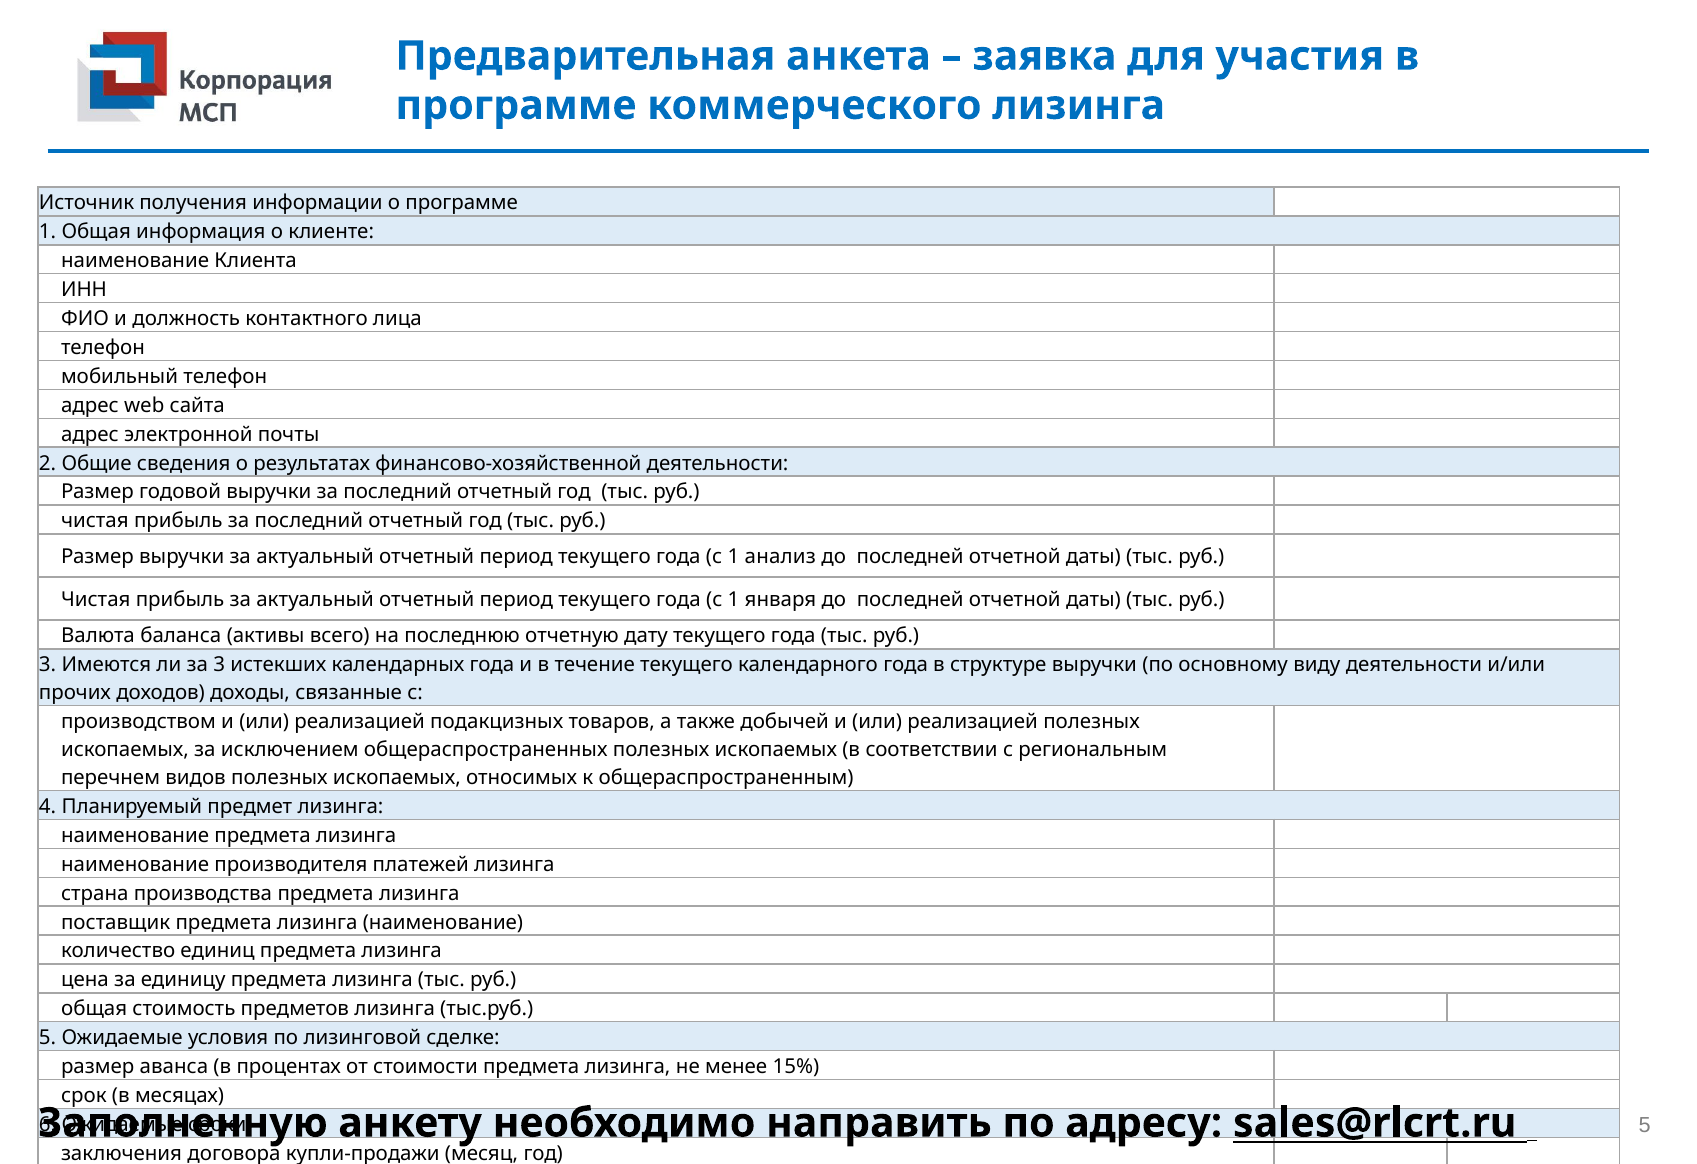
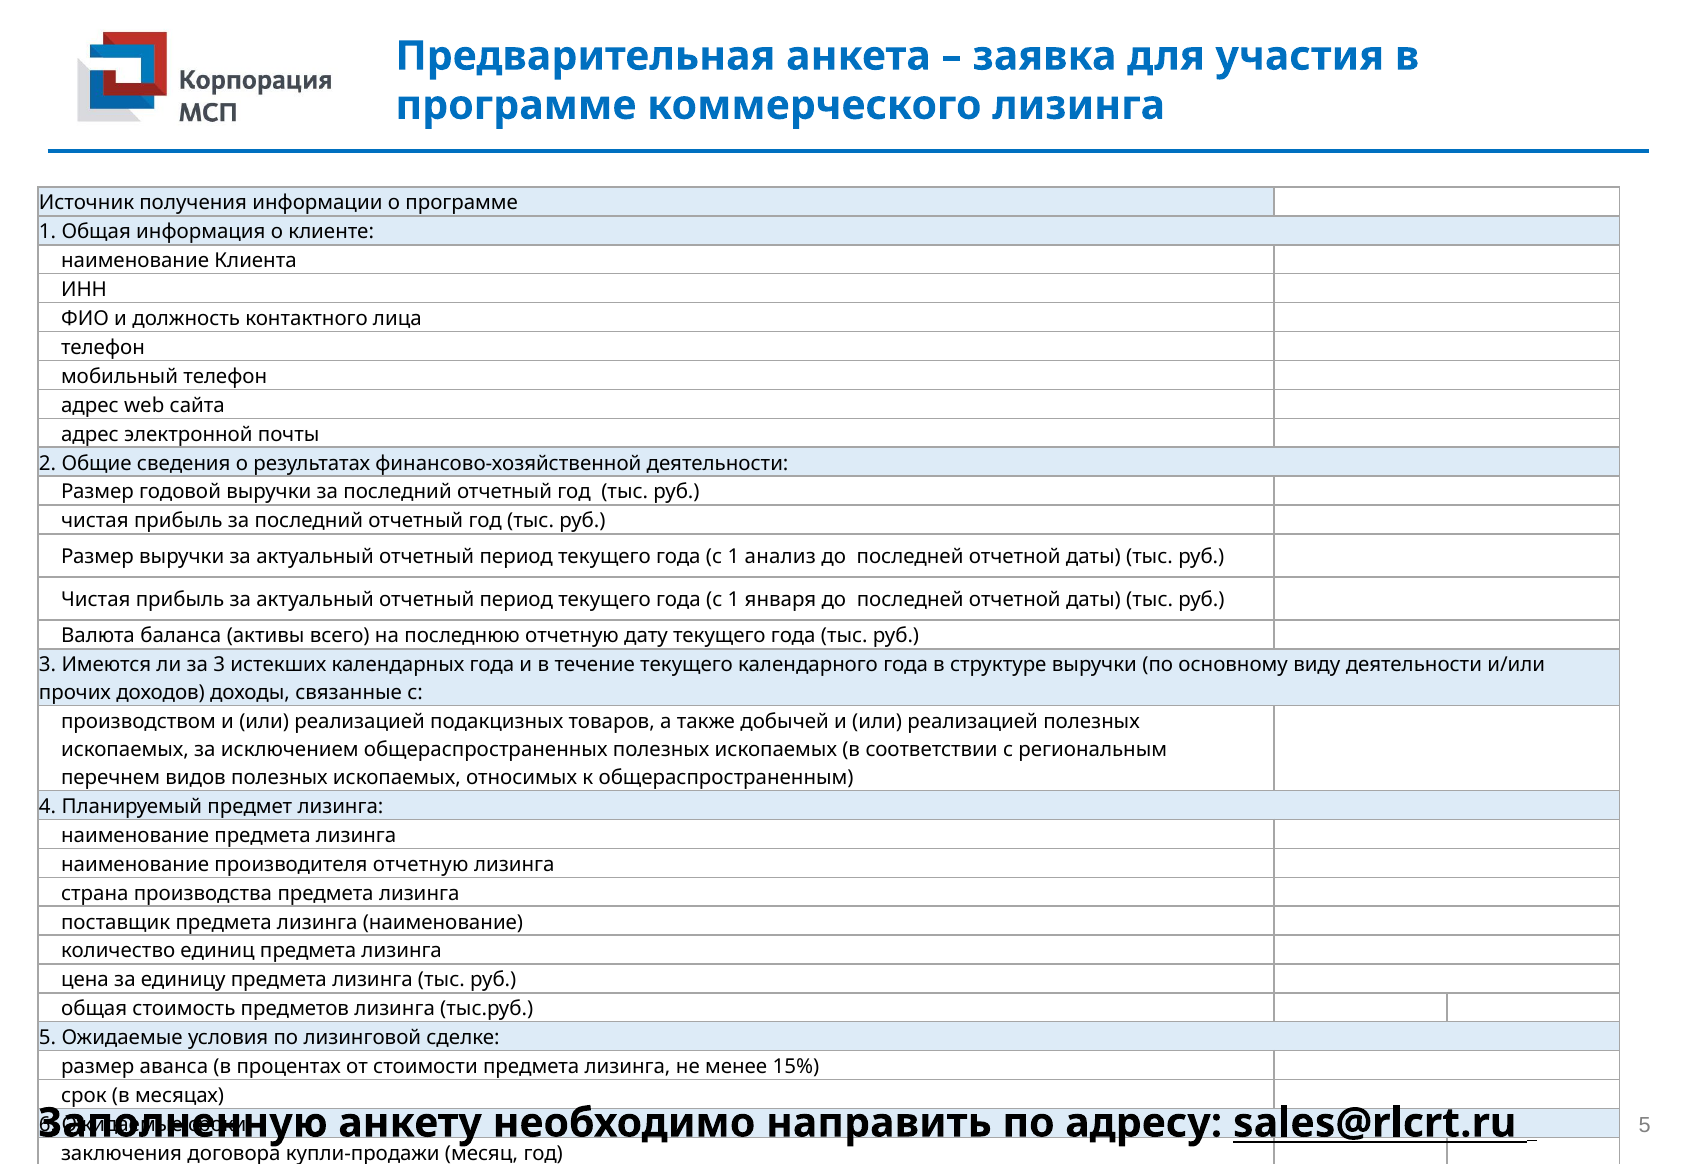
производителя платежей: платежей -> отчетную
